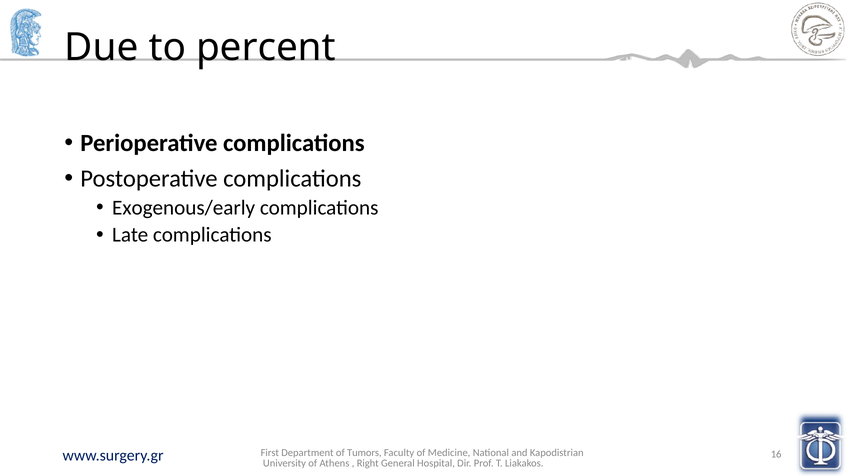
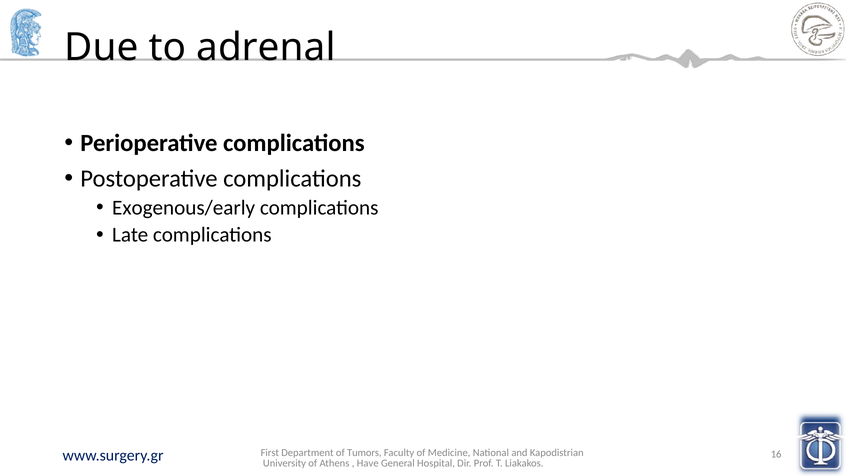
percent: percent -> adrenal
Right: Right -> Have
